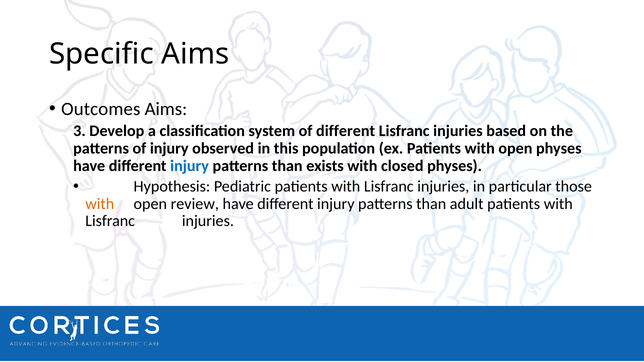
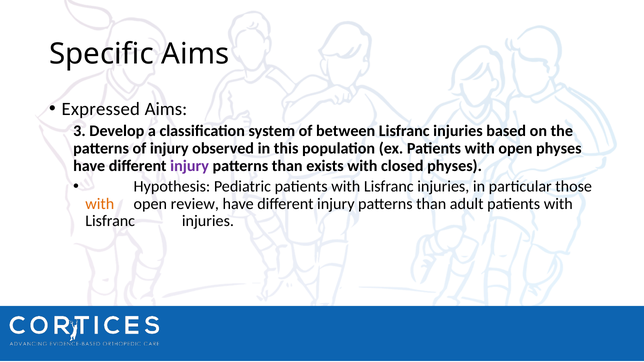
Outcomes: Outcomes -> Expressed
of different: different -> between
injury at (190, 166) colour: blue -> purple
